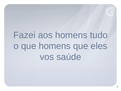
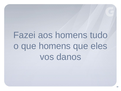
saúde: saúde -> danos
